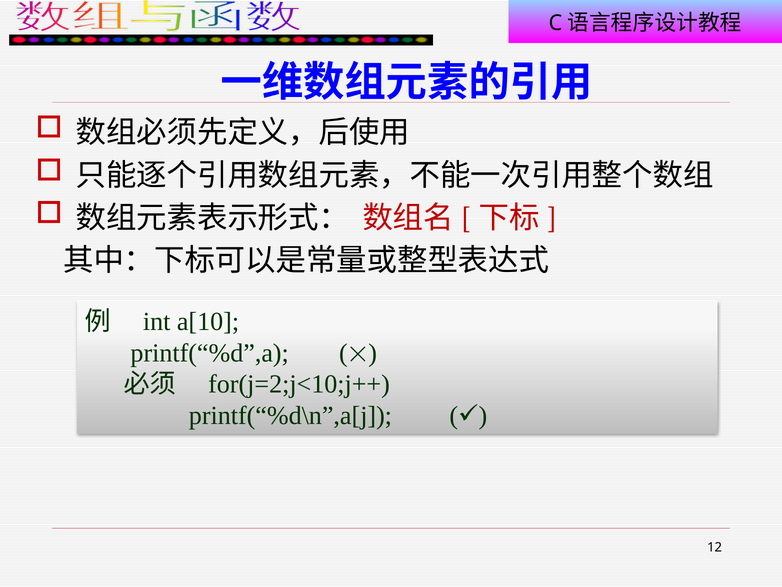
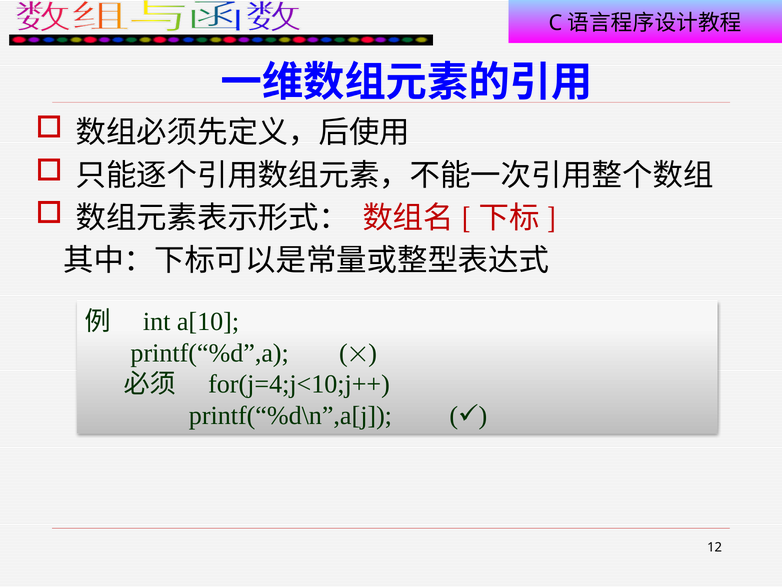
for(j=2;j<10;j++: for(j=2;j<10;j++ -> for(j=4;j<10;j++
